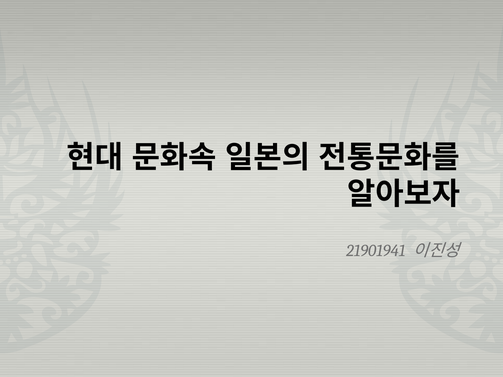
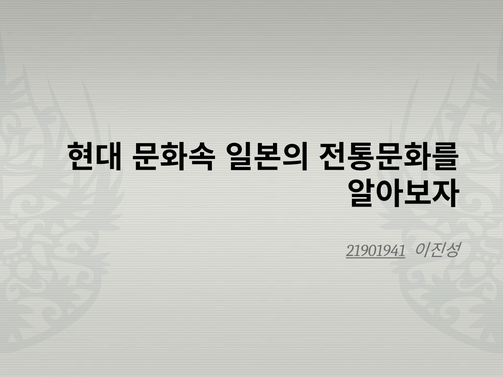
21901941 underline: none -> present
